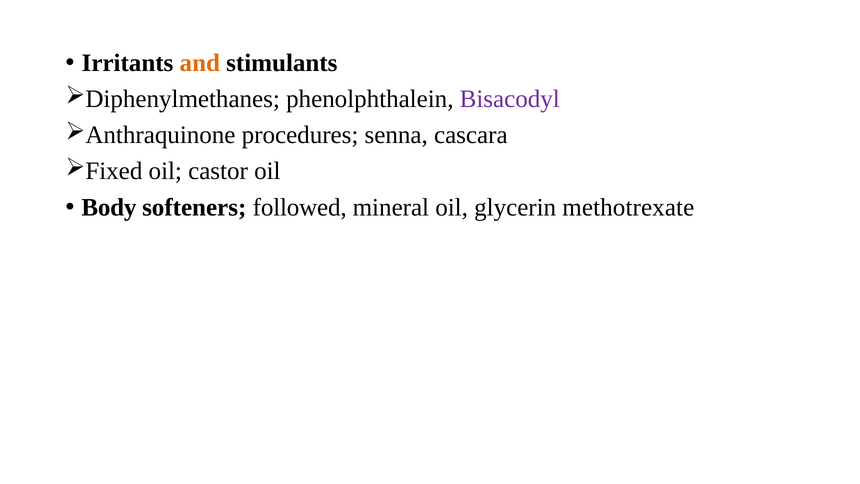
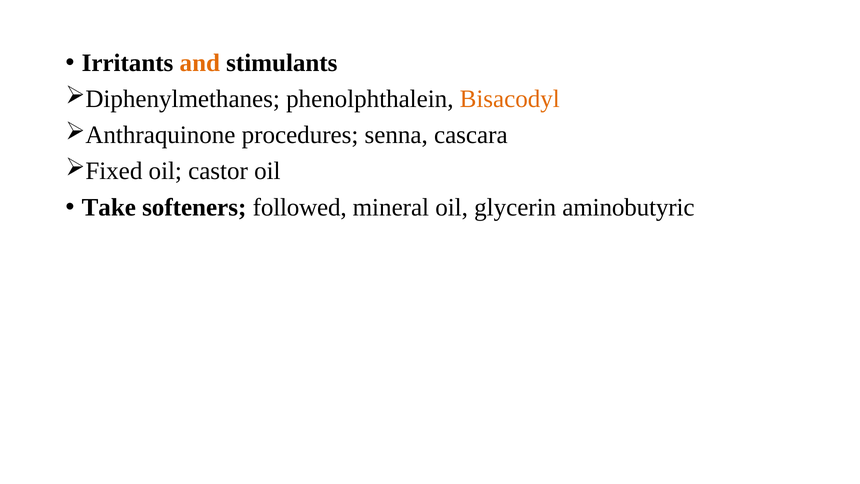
Bisacodyl colour: purple -> orange
Body: Body -> Take
methotrexate: methotrexate -> aminobutyric
